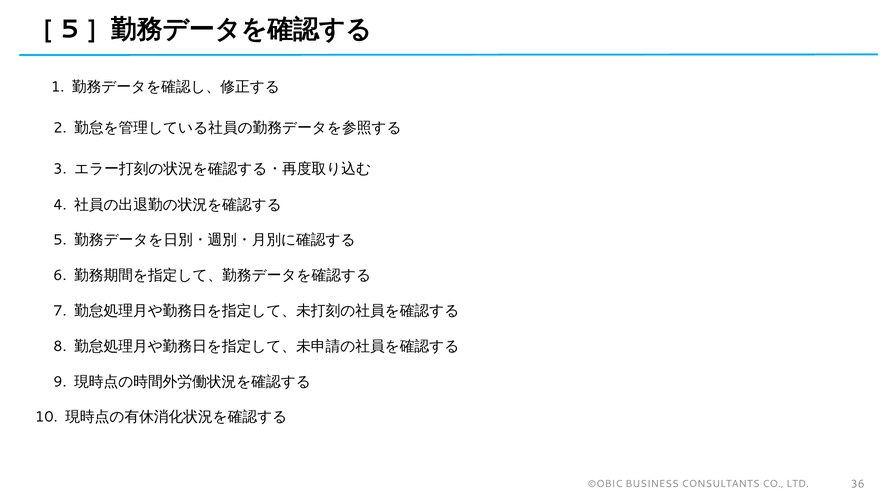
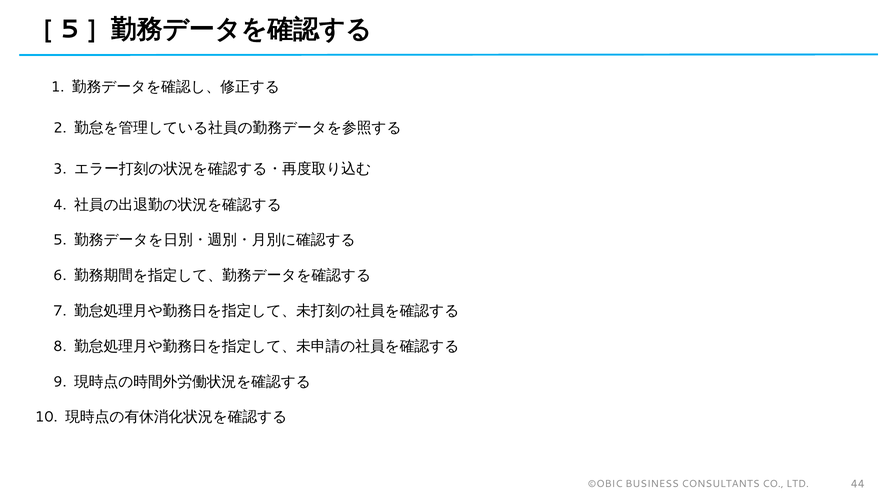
36: 36 -> 44
